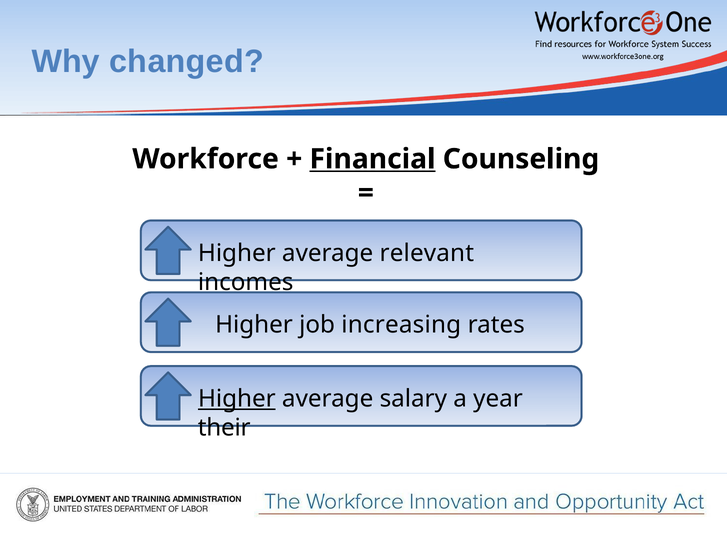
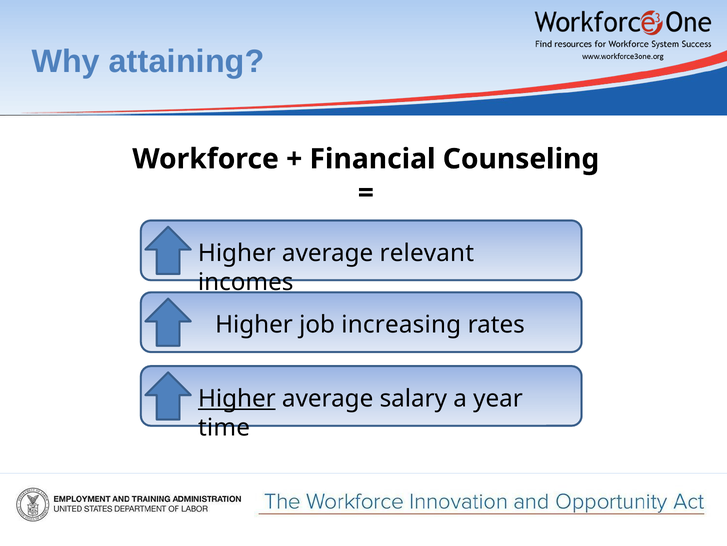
changed: changed -> attaining
Financial underline: present -> none
their: their -> time
